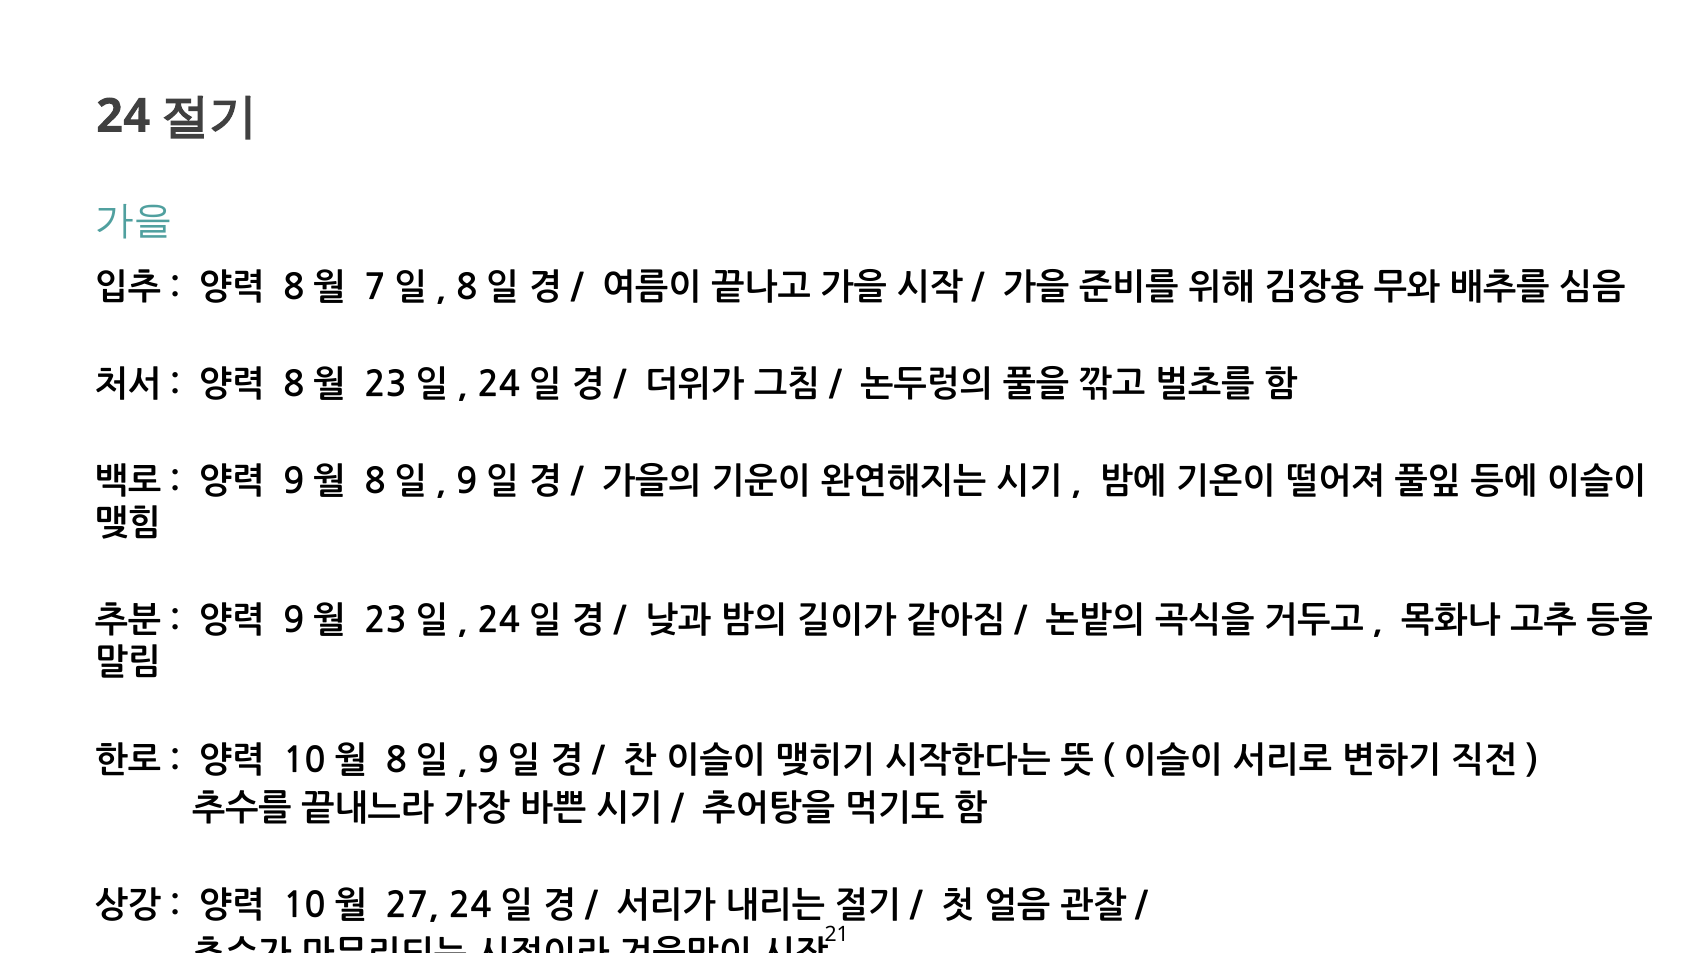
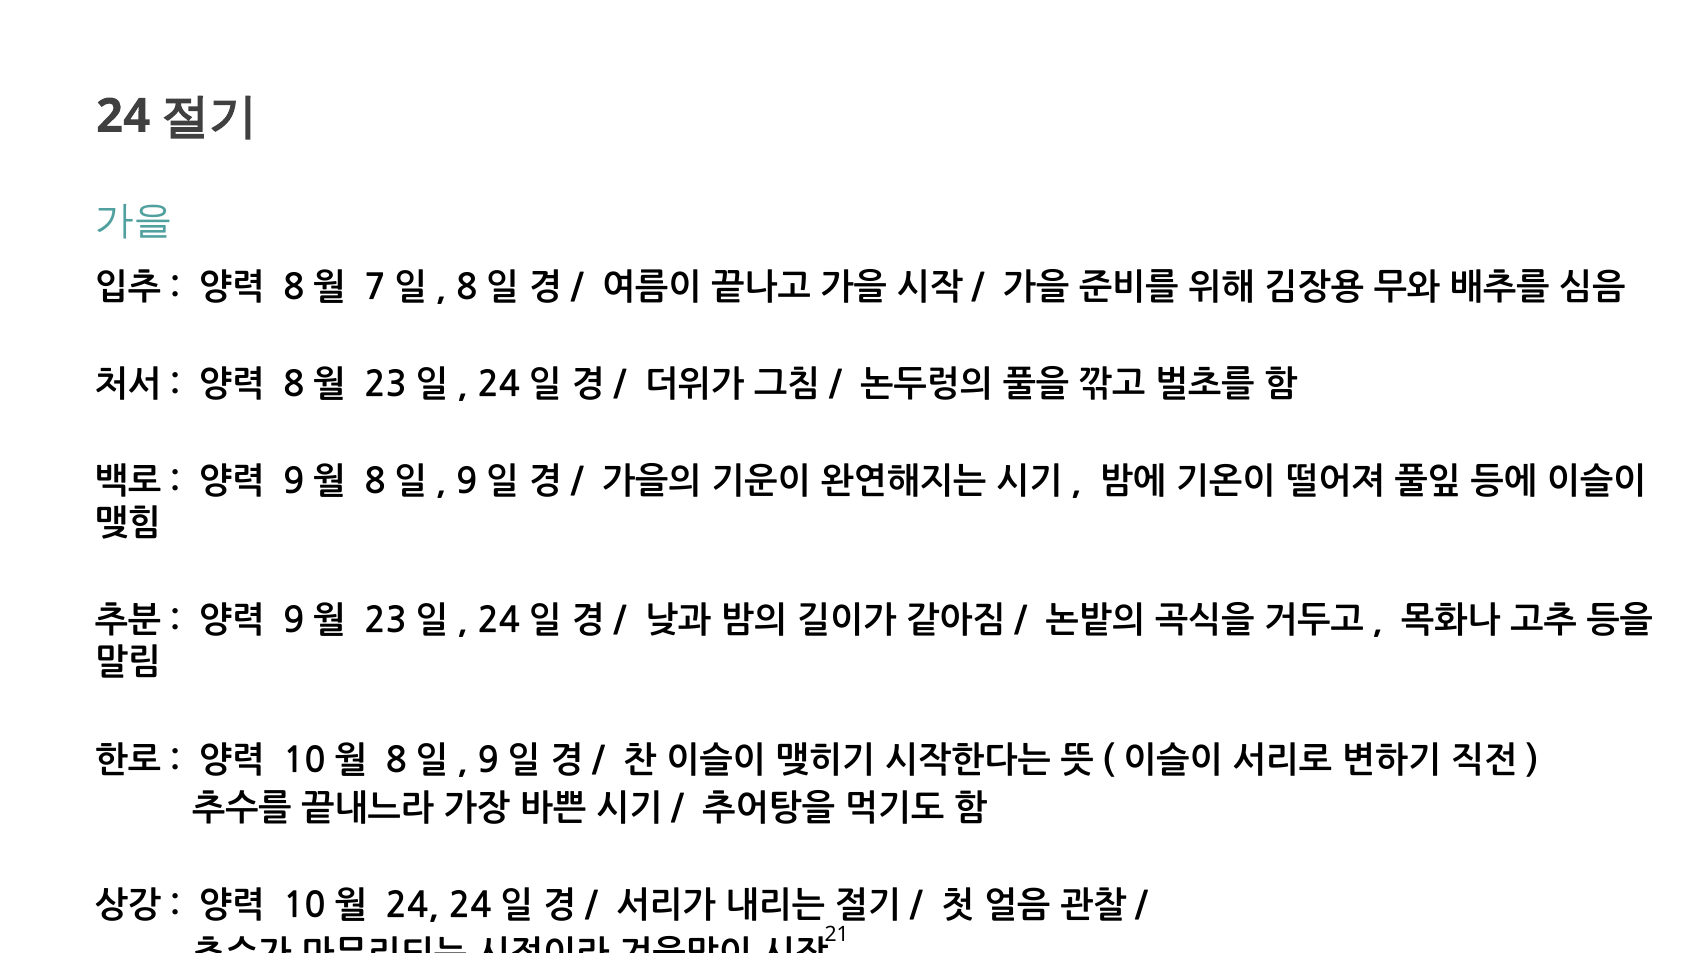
27 at (412, 906): 27 -> 24
